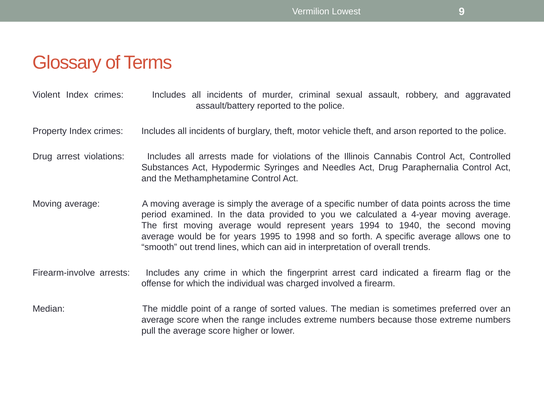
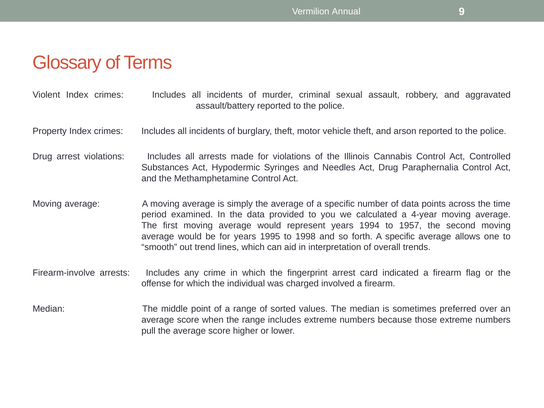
Lowest: Lowest -> Annual
1940: 1940 -> 1957
